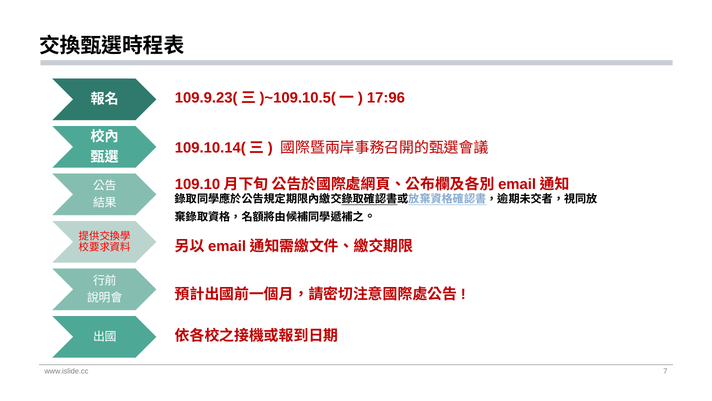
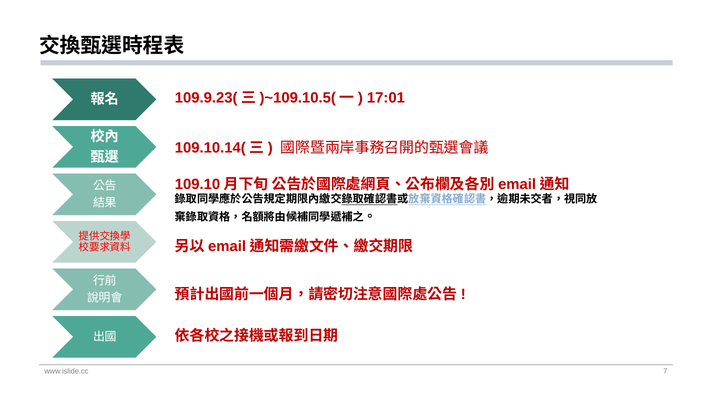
17:96: 17:96 -> 17:01
